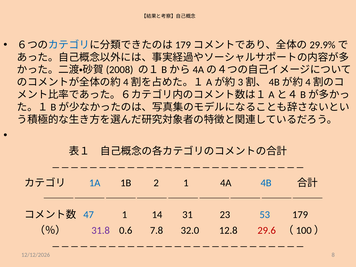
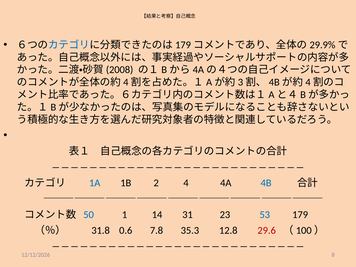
2 1: 1 -> 4
47: 47 -> 50
31.8 colour: purple -> black
32.0: 32.0 -> 35.3
